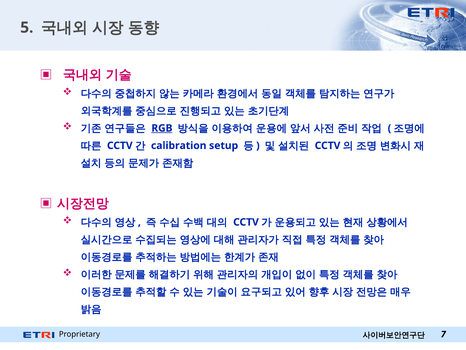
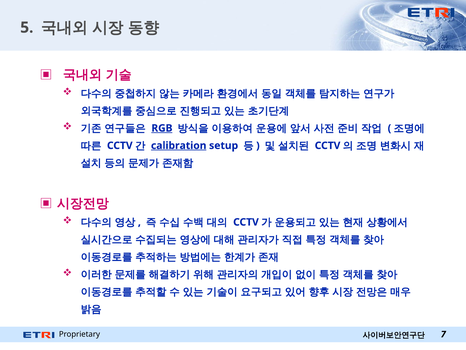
calibration underline: none -> present
